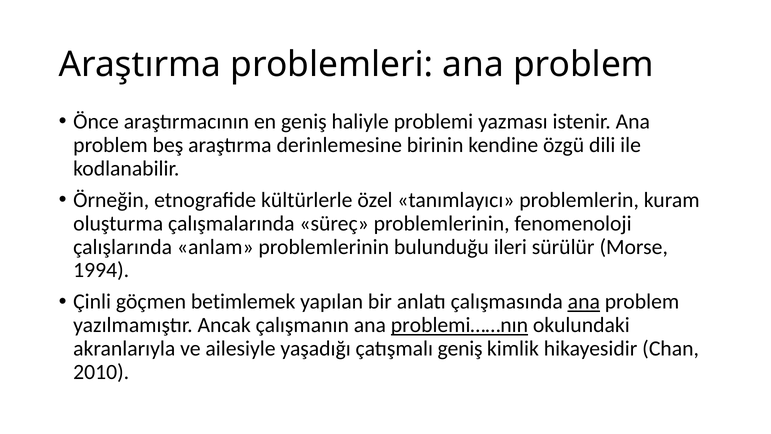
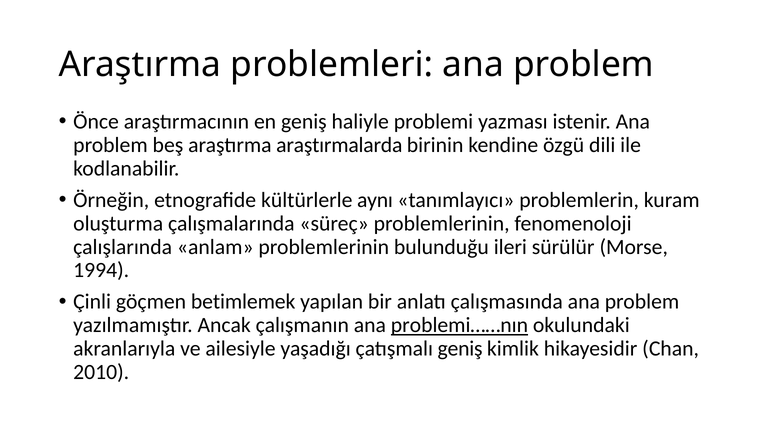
derinlemesine: derinlemesine -> araştırmalarda
özel: özel -> aynı
ana at (584, 302) underline: present -> none
